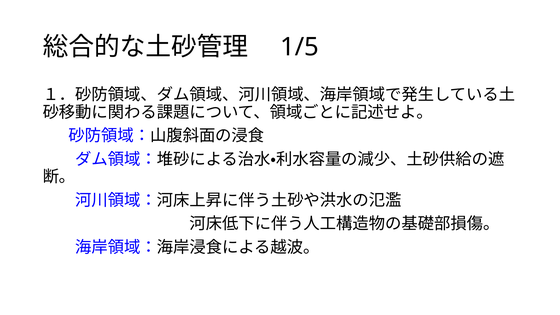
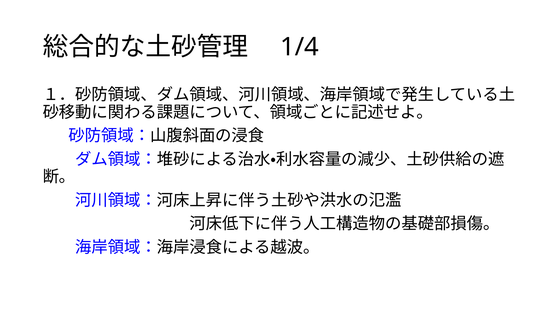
1/5: 1/5 -> 1/4
